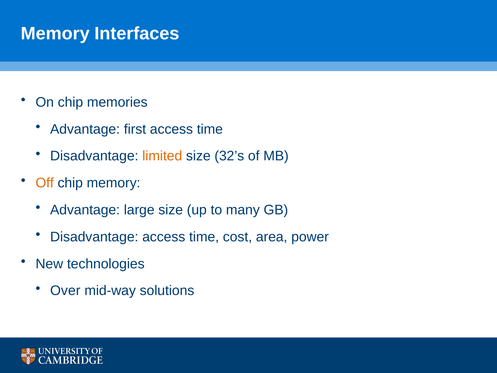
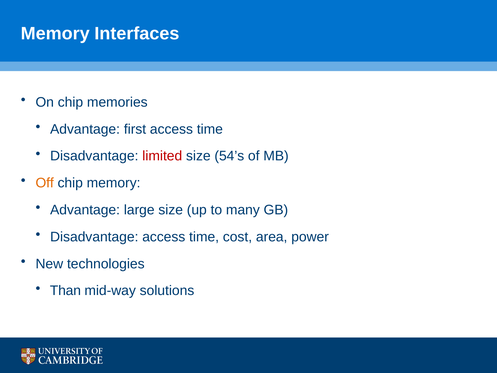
limited colour: orange -> red
32’s: 32’s -> 54’s
Over: Over -> Than
